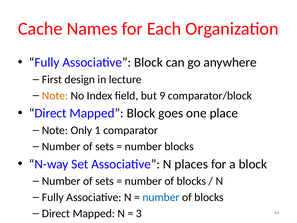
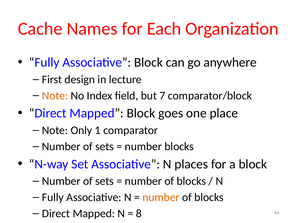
9: 9 -> 7
number at (161, 197) colour: blue -> orange
3: 3 -> 8
